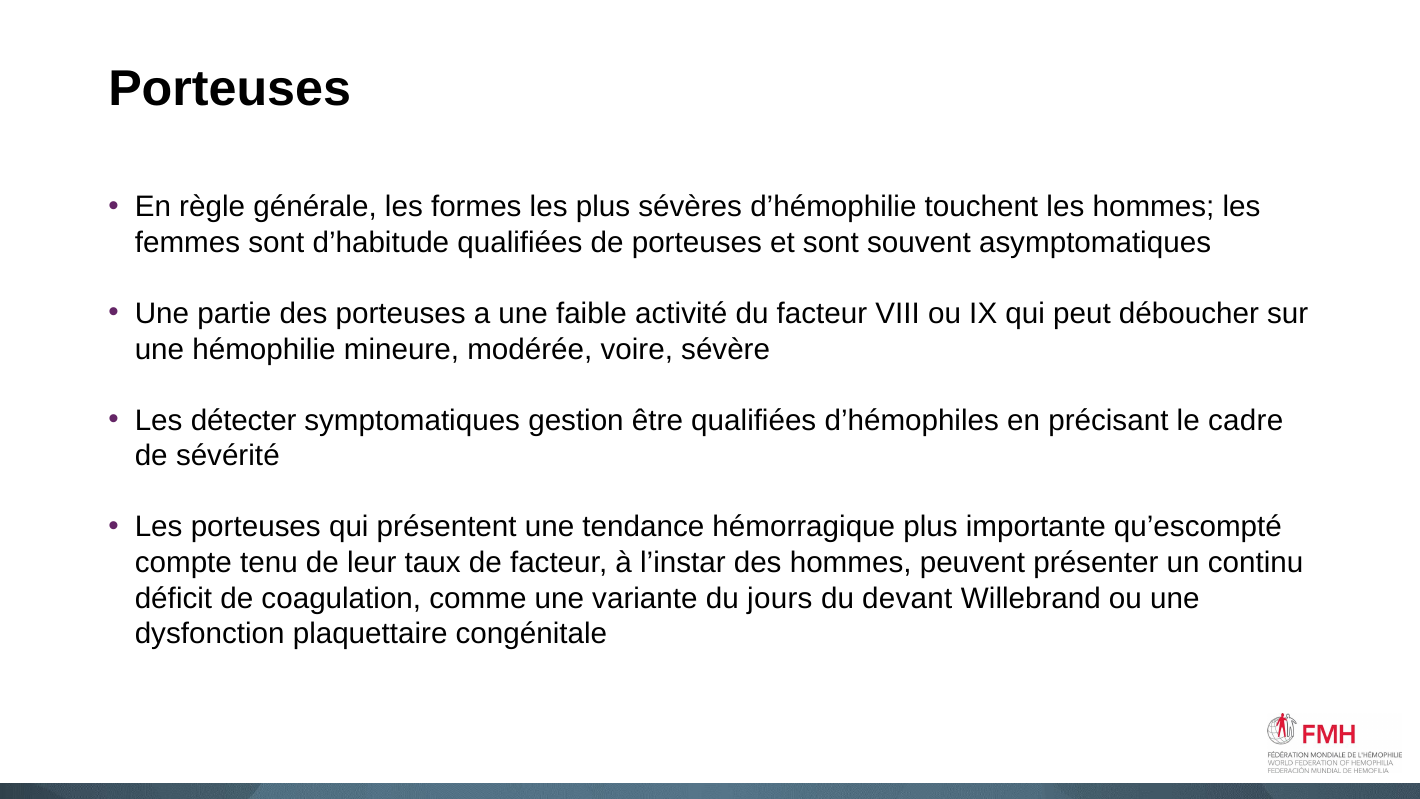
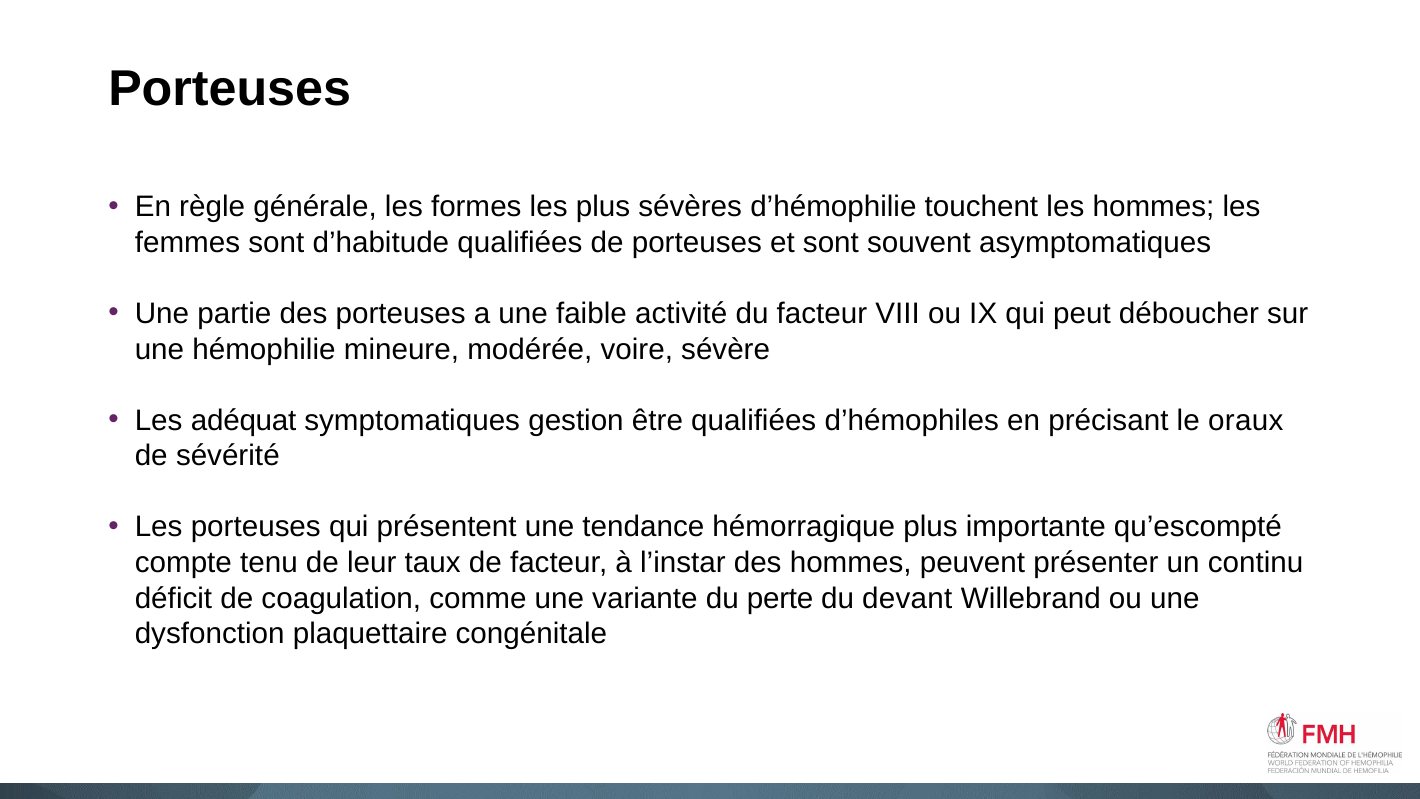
détecter: détecter -> adéquat
cadre: cadre -> oraux
jours: jours -> perte
